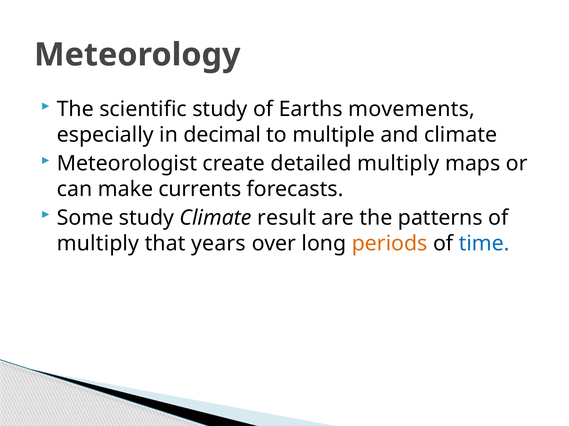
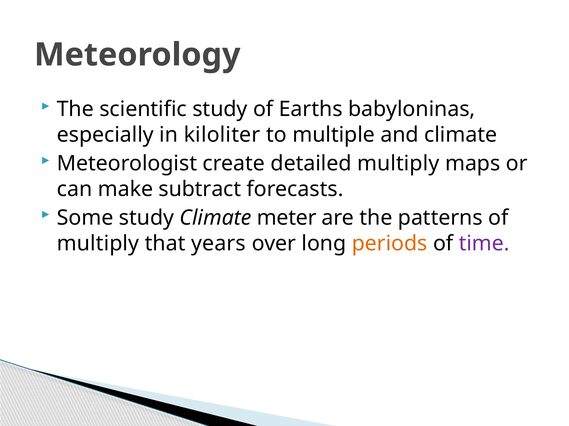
movements: movements -> babyloninas
decimal: decimal -> kiloliter
currents: currents -> subtract
result: result -> meter
time colour: blue -> purple
